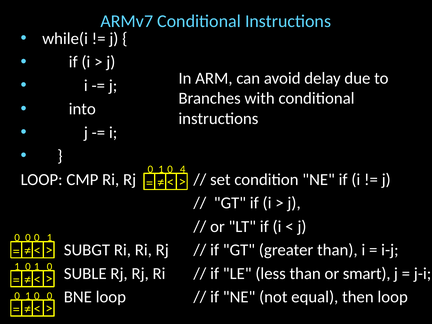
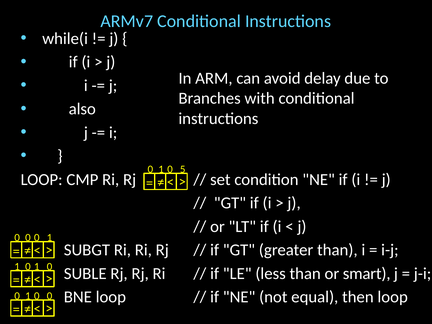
into: into -> also
4: 4 -> 5
